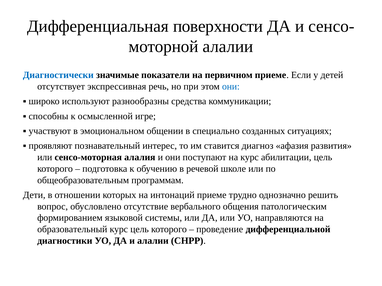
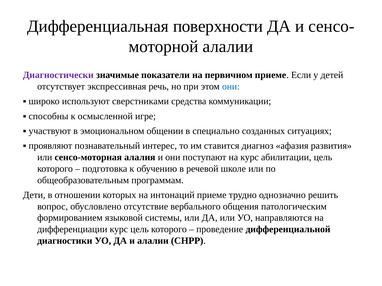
Диагностически colour: blue -> purple
разнообразны: разнообразны -> сверстниками
образовательный: образовательный -> дифференциации
